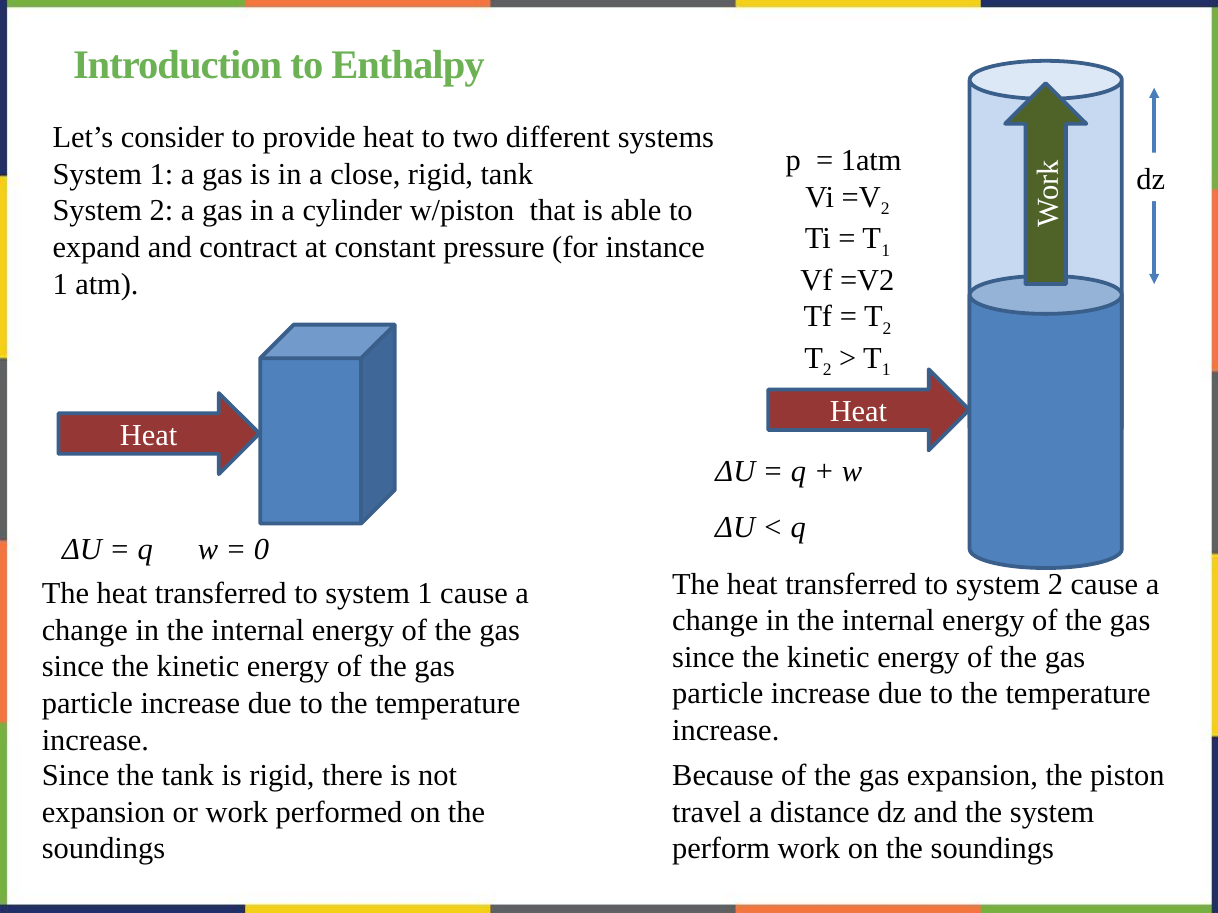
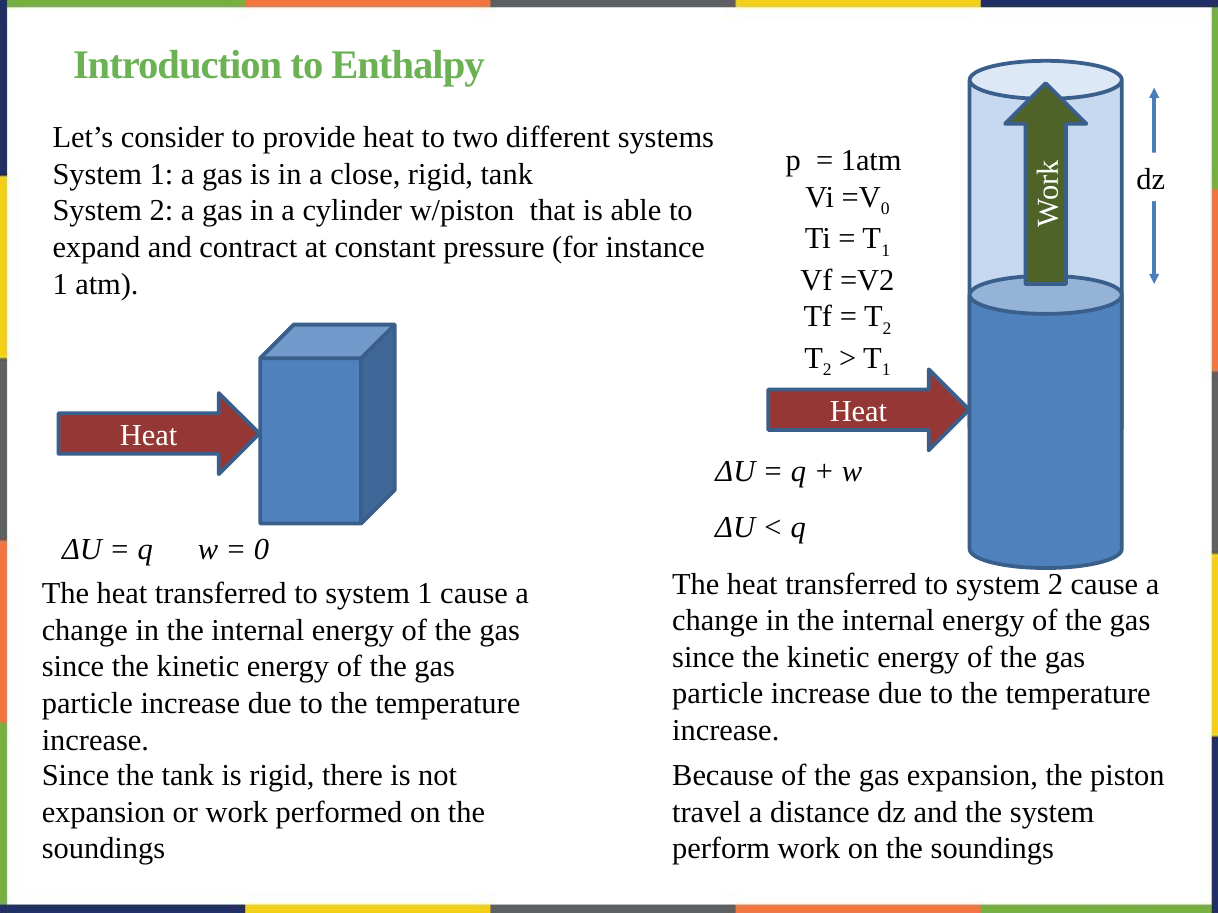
2 at (885, 209): 2 -> 0
